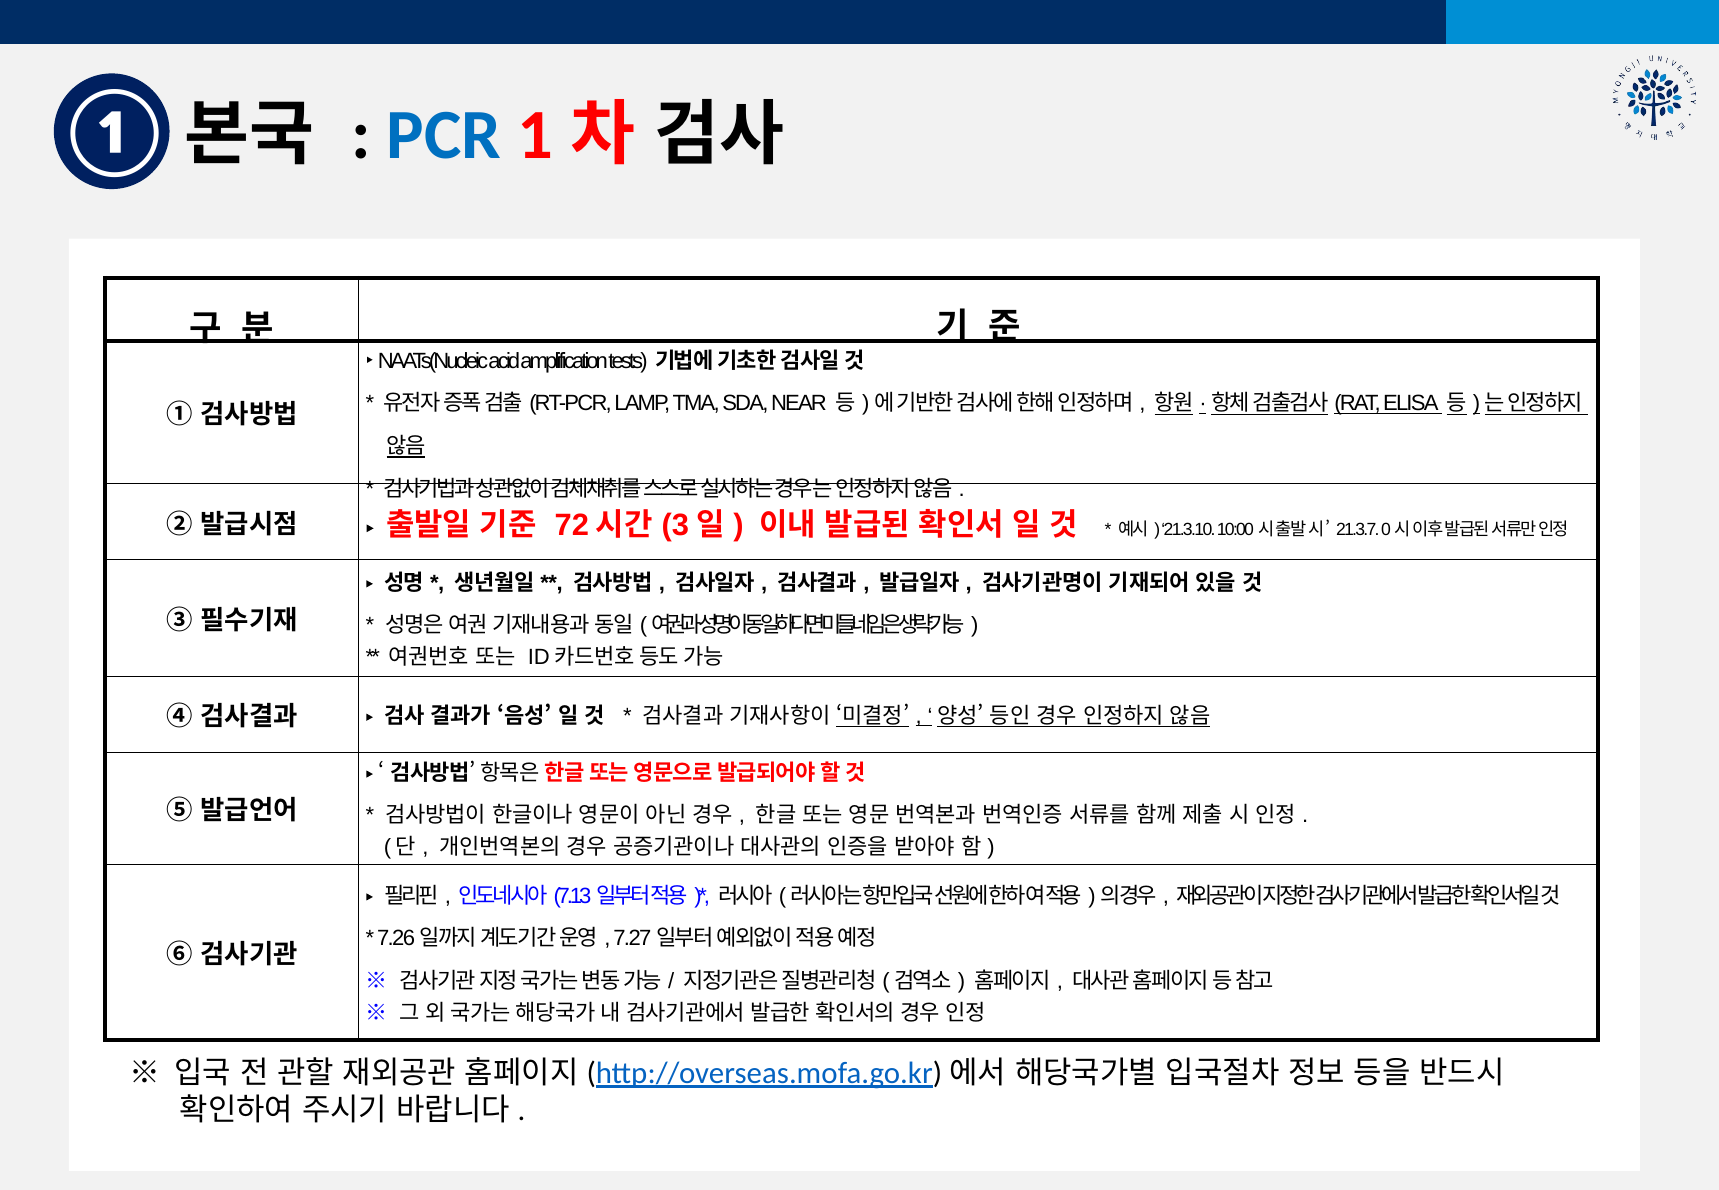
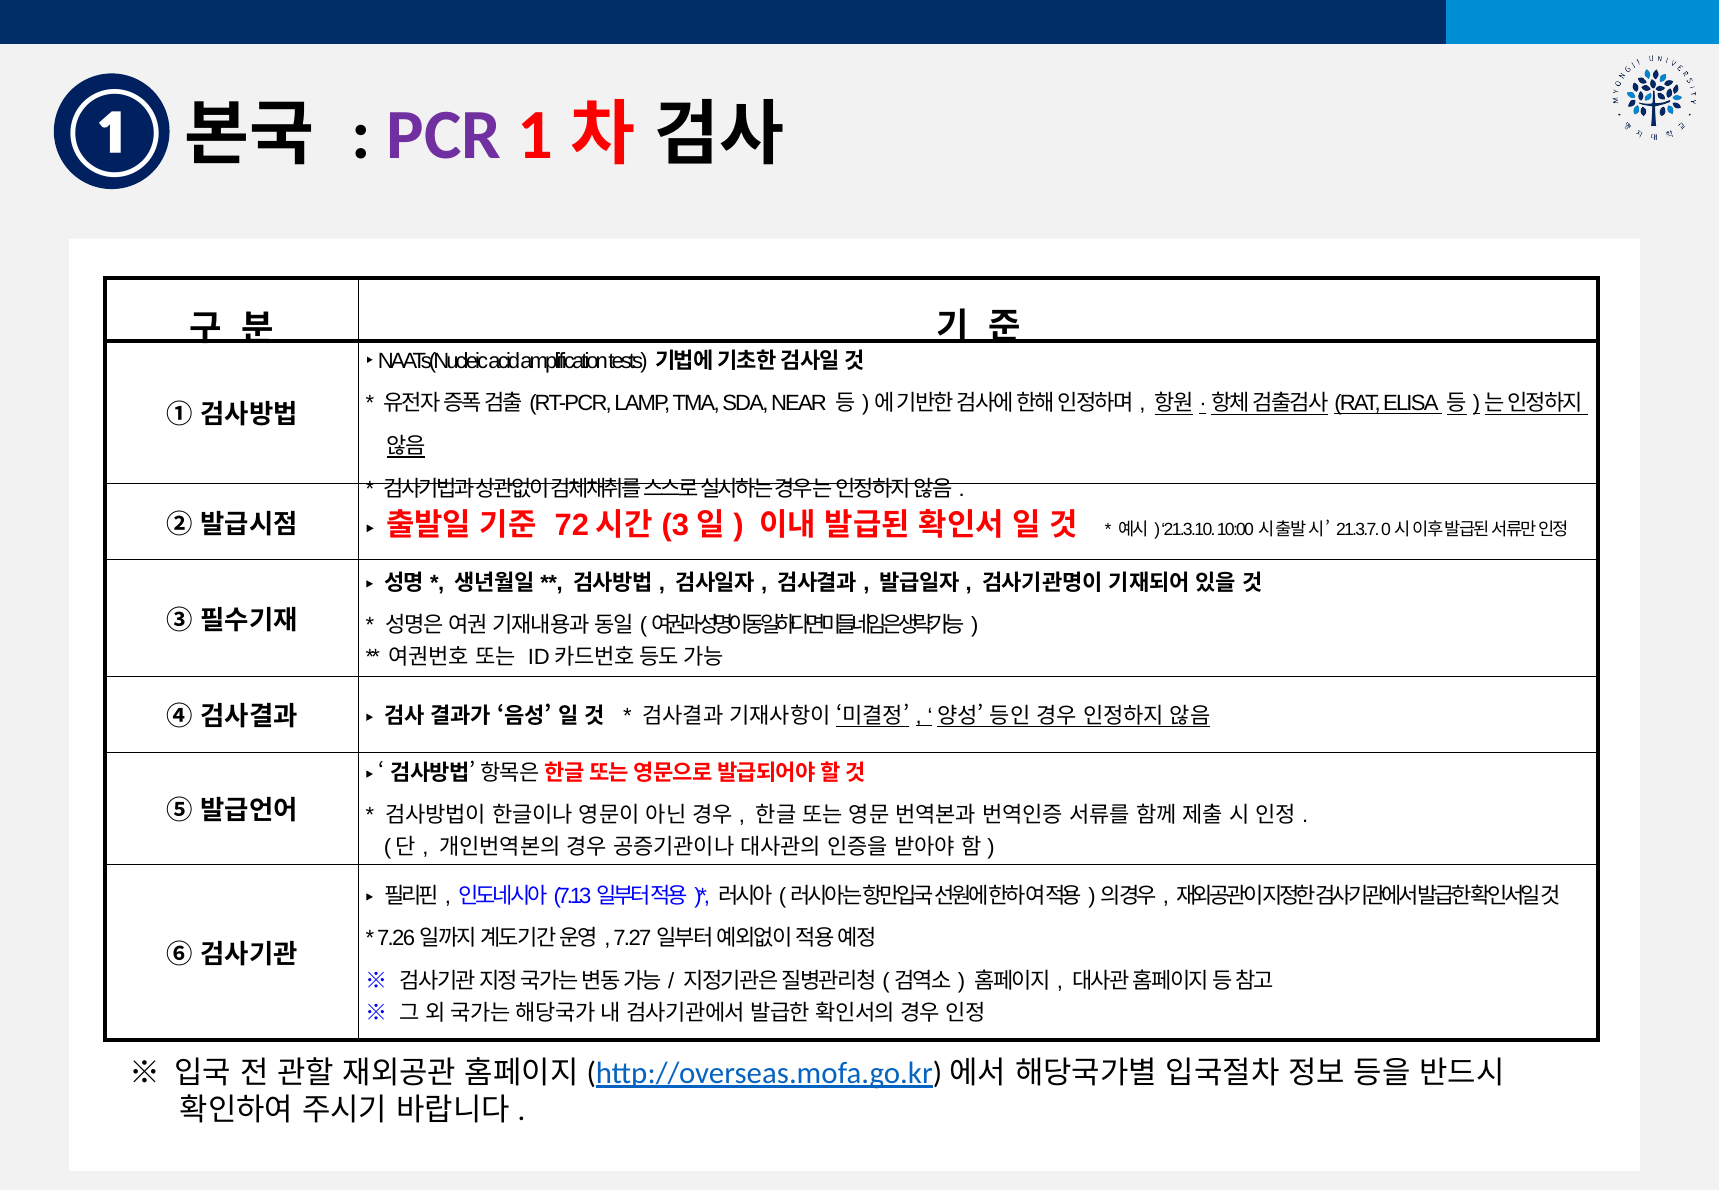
PCR colour: blue -> purple
